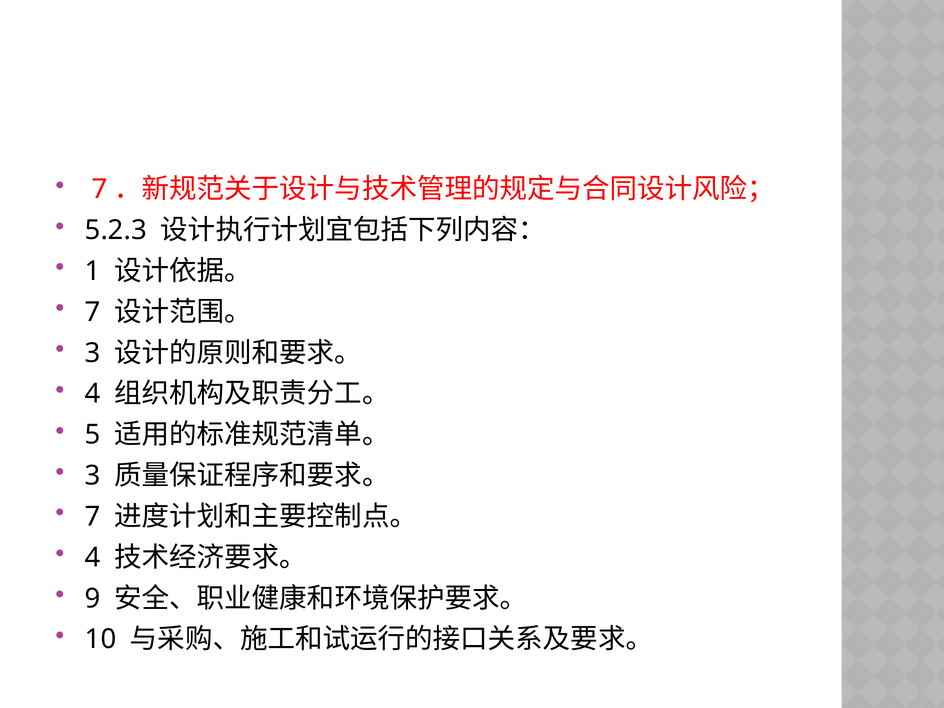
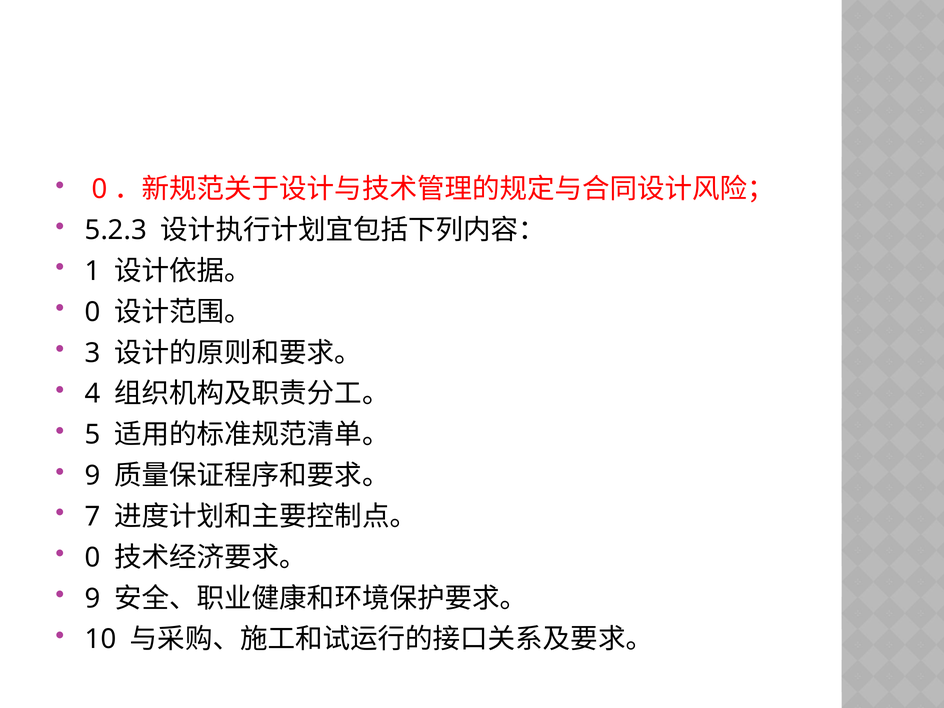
7 at (100, 189): 7 -> 0
7 at (93, 312): 7 -> 0
3 at (93, 476): 3 -> 9
4 at (93, 558): 4 -> 0
